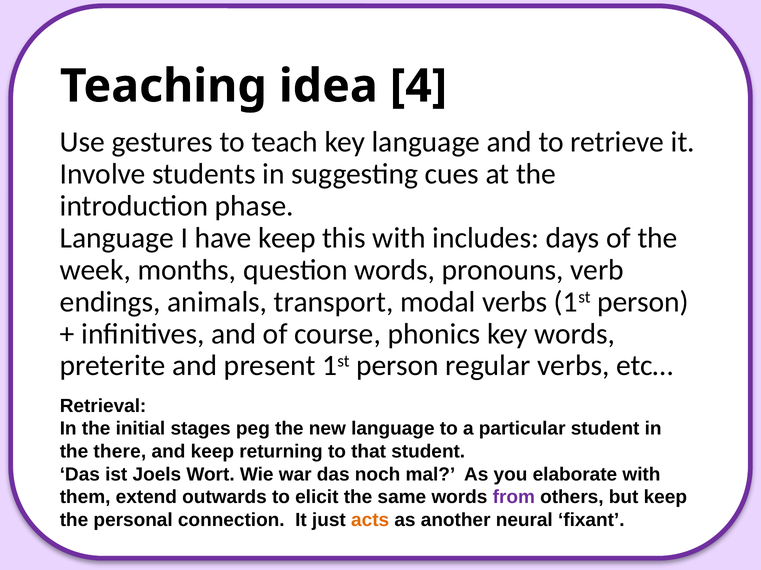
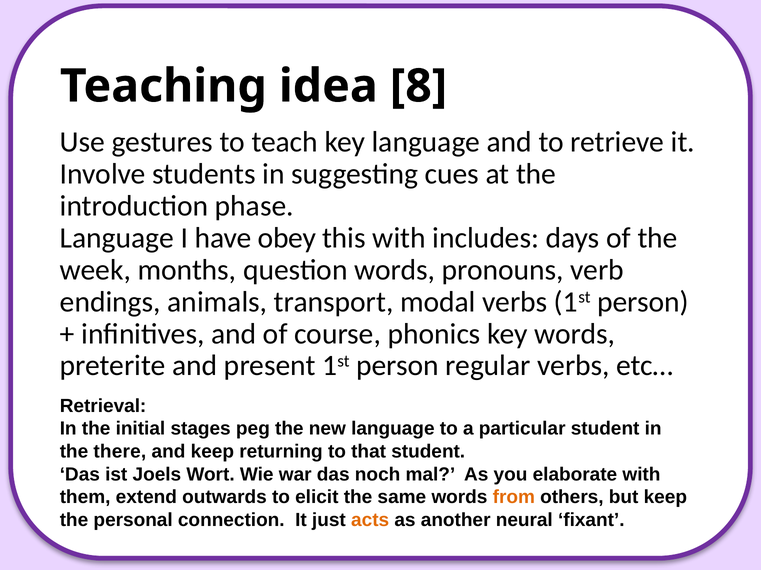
4: 4 -> 8
have keep: keep -> obey
from colour: purple -> orange
